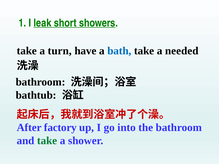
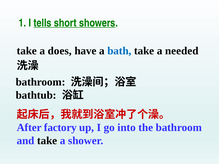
leak: leak -> tells
turn: turn -> does
take at (47, 141) colour: green -> black
